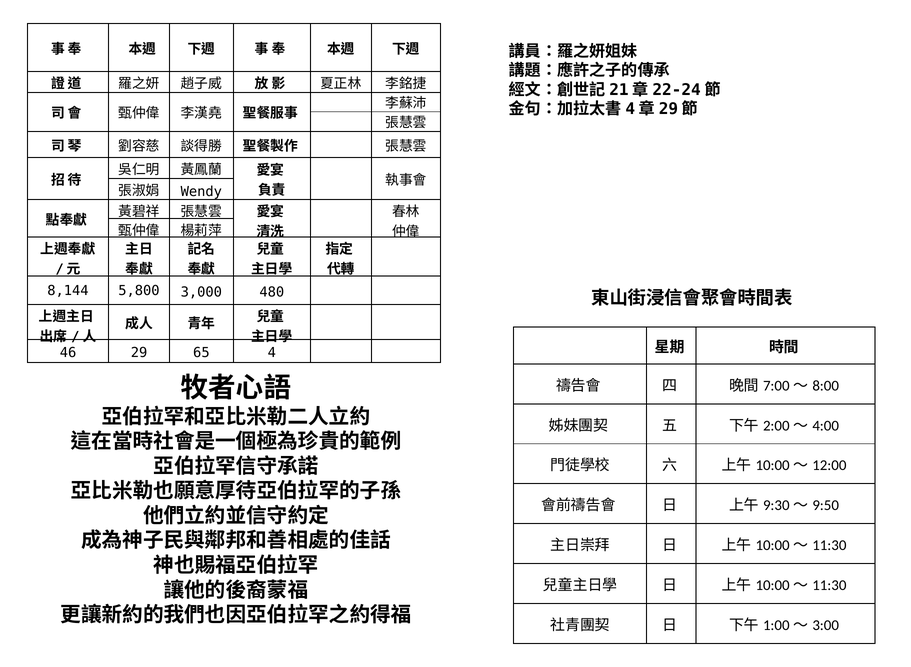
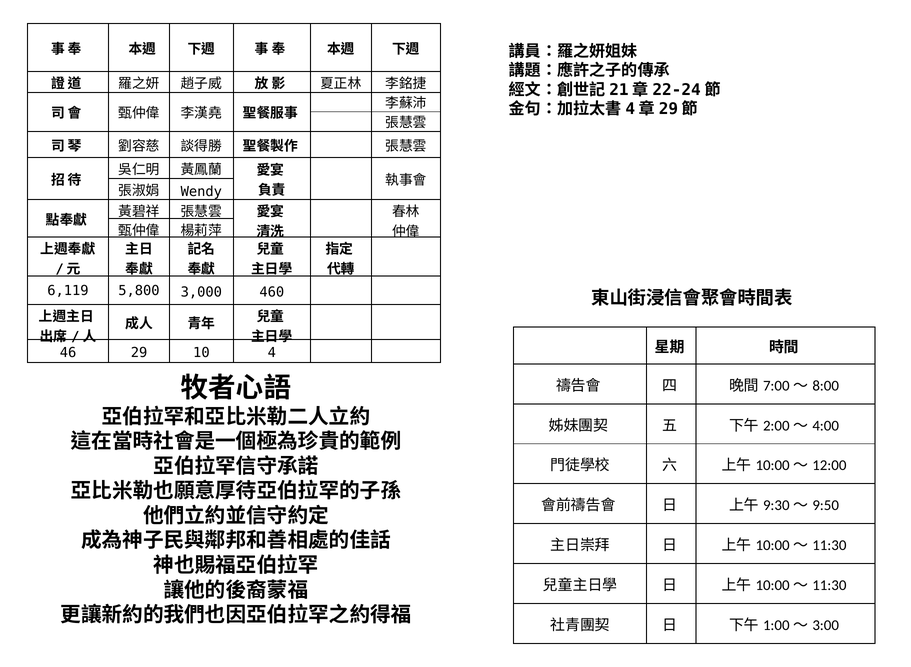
8,144: 8,144 -> 6,119
480: 480 -> 460
65: 65 -> 10
